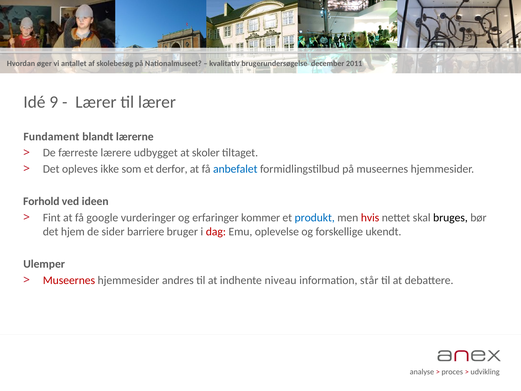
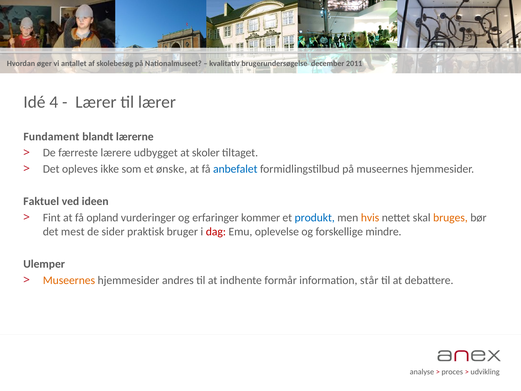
9: 9 -> 4
derfor: derfor -> ønske
Forhold: Forhold -> Faktuel
google: google -> opland
hvis colour: red -> orange
bruges colour: black -> orange
hjem: hjem -> mest
barriere: barriere -> praktisk
ukendt: ukendt -> mindre
Museernes at (69, 280) colour: red -> orange
niveau: niveau -> formår
